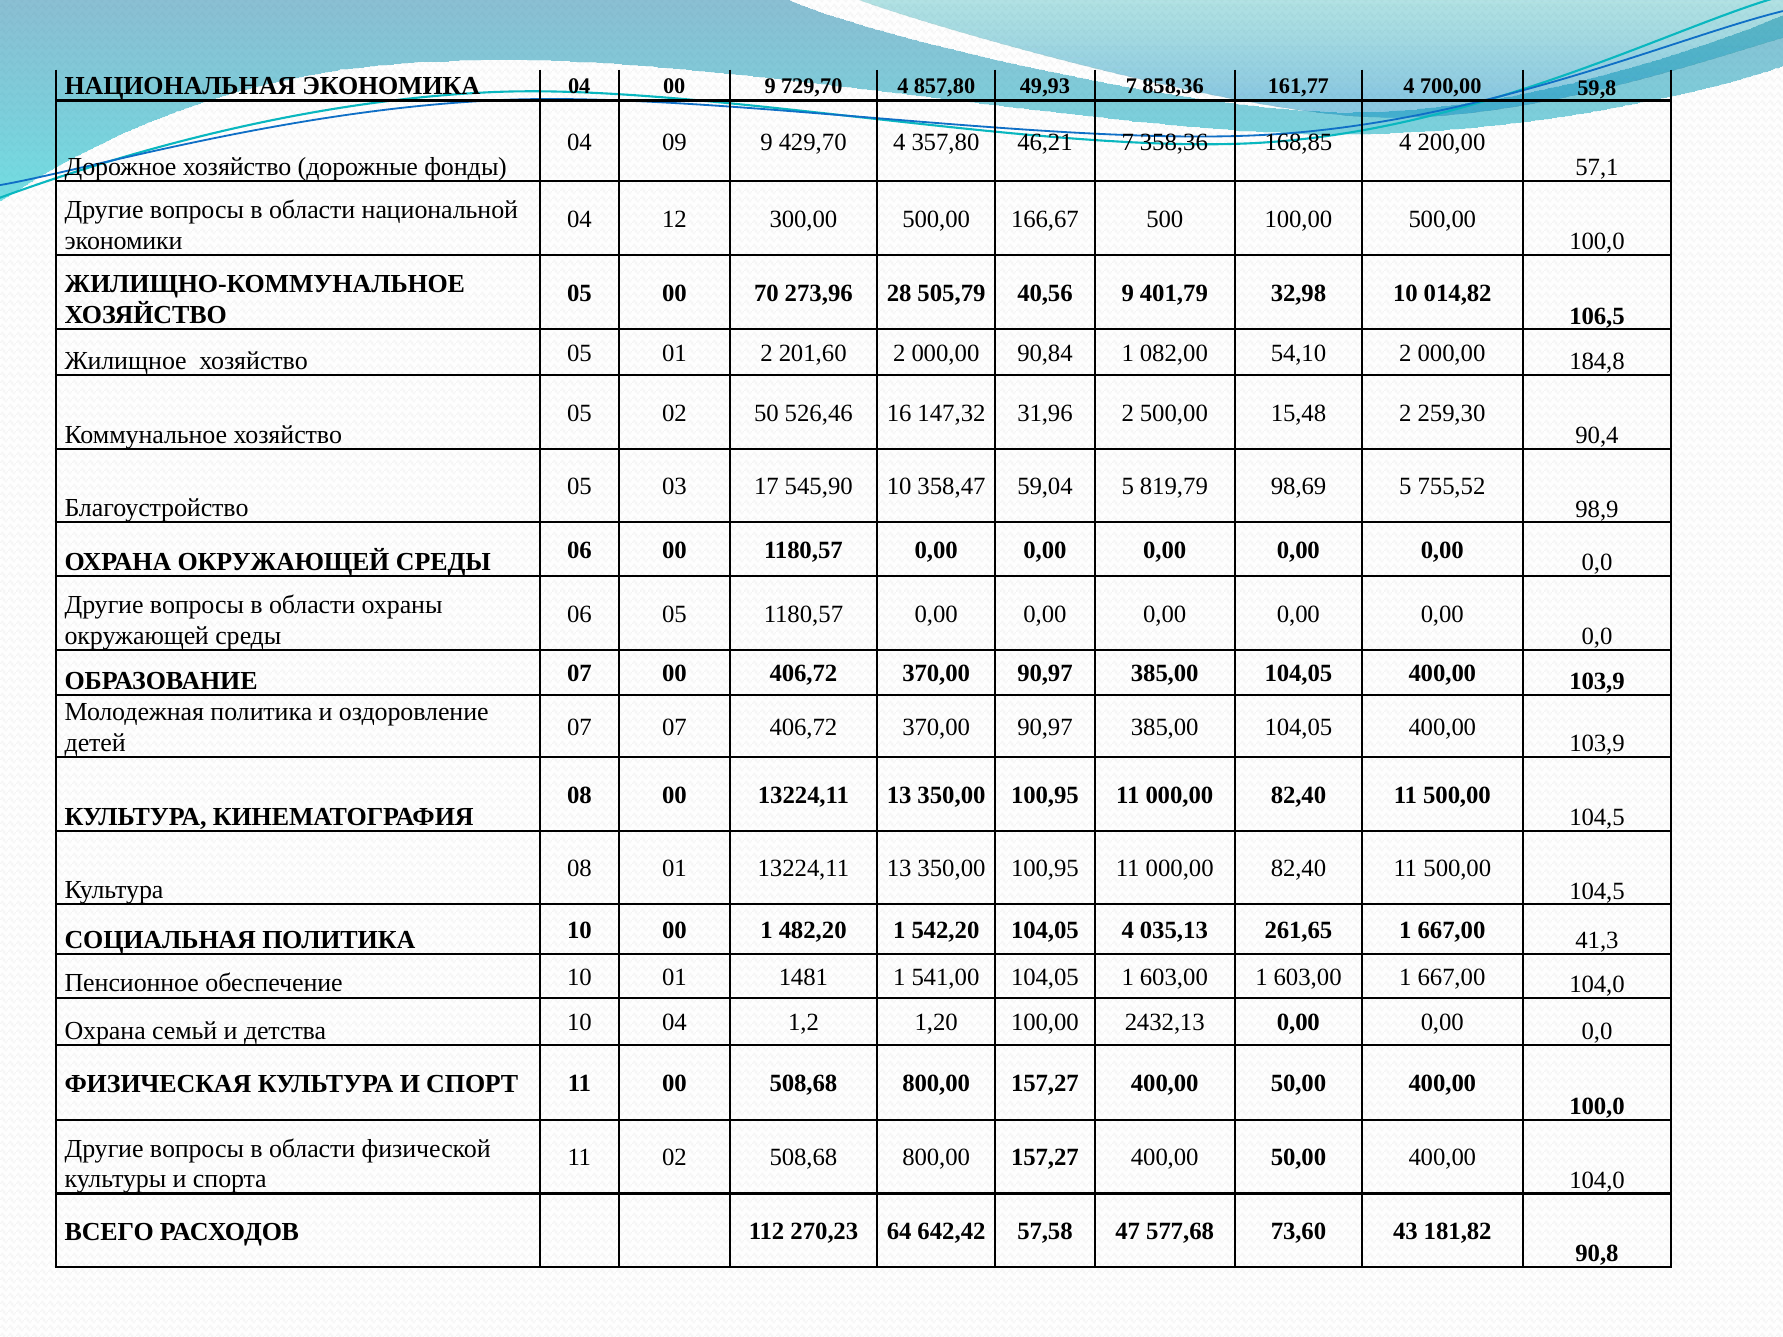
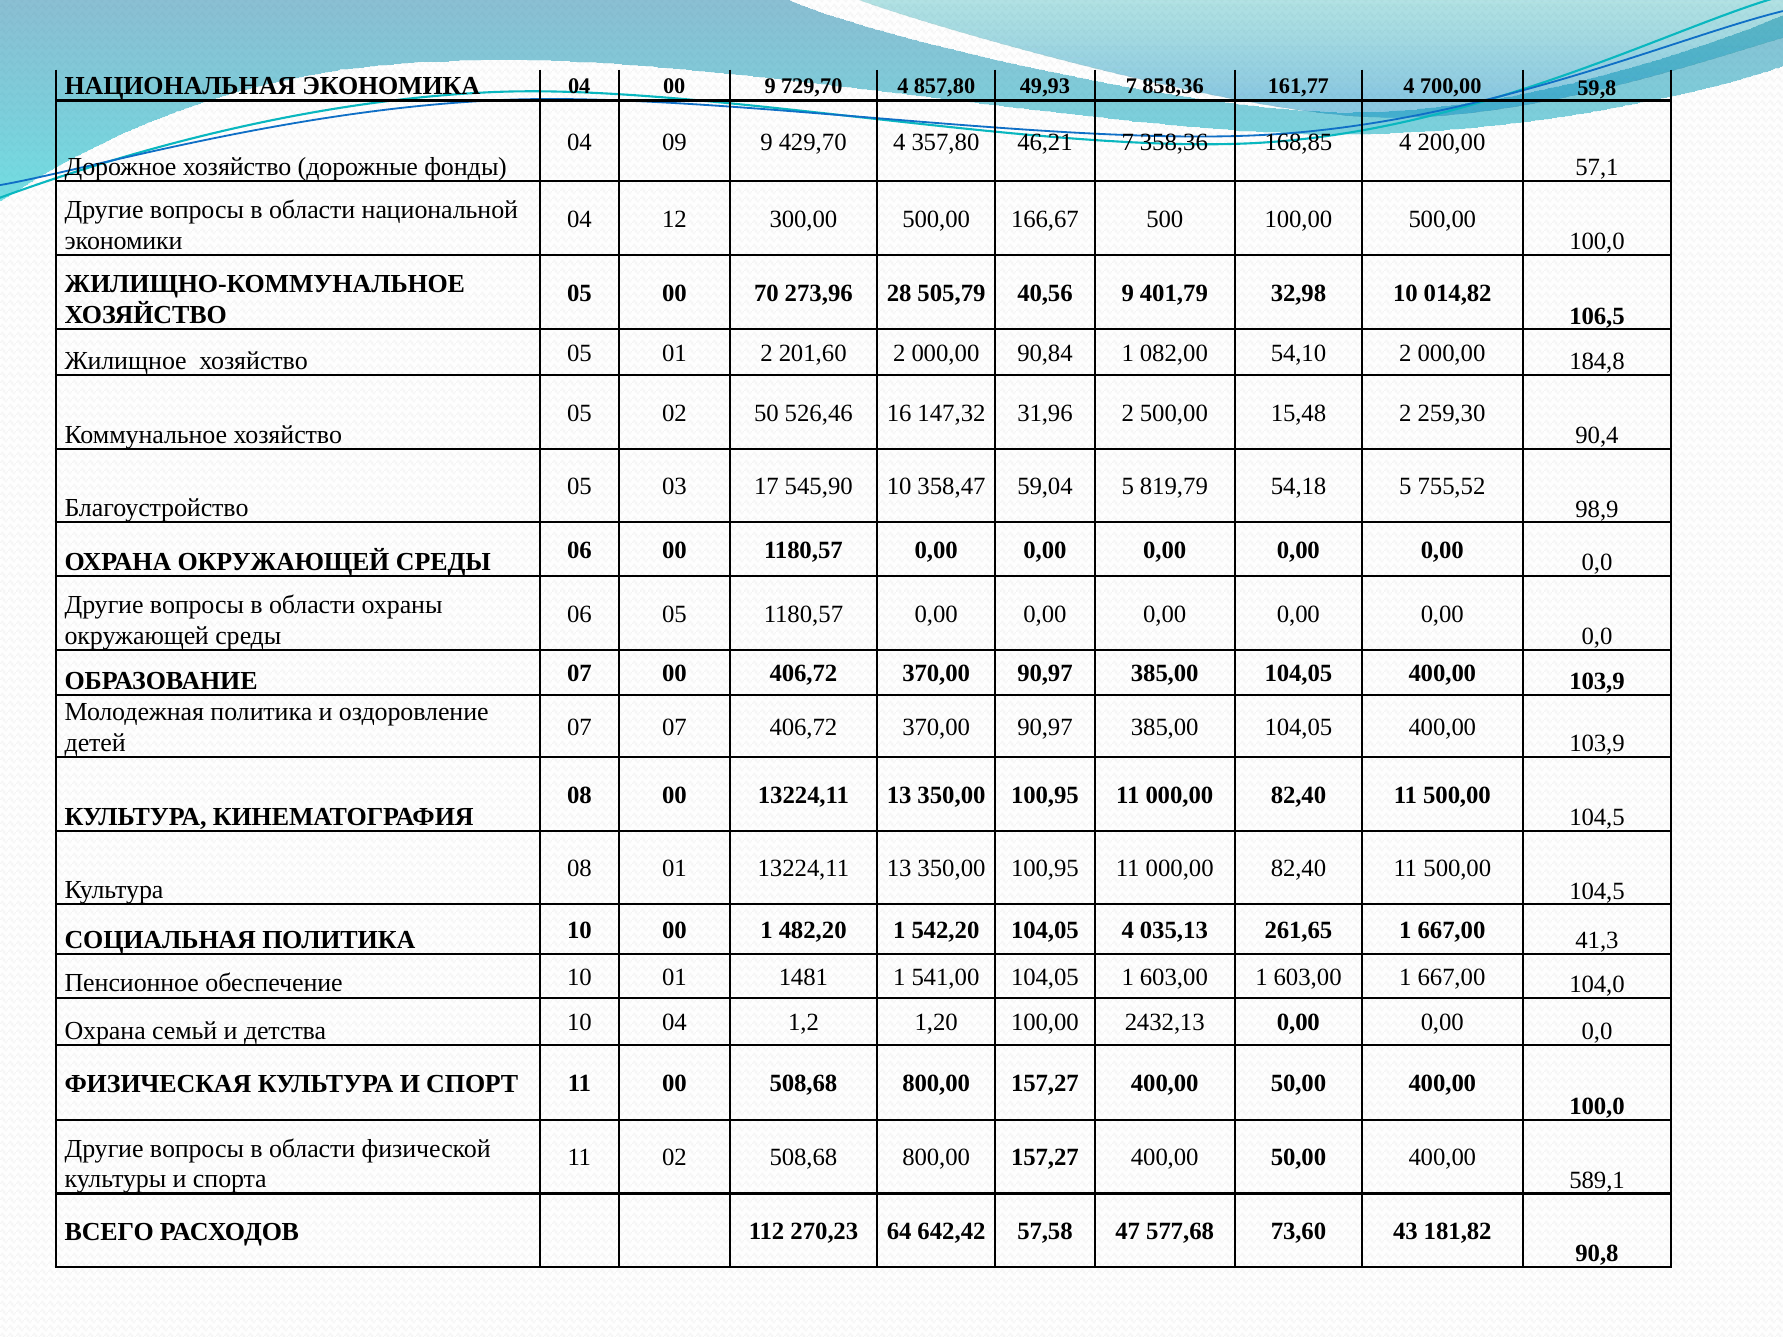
98,69: 98,69 -> 54,18
104,0 at (1597, 1180): 104,0 -> 589,1
